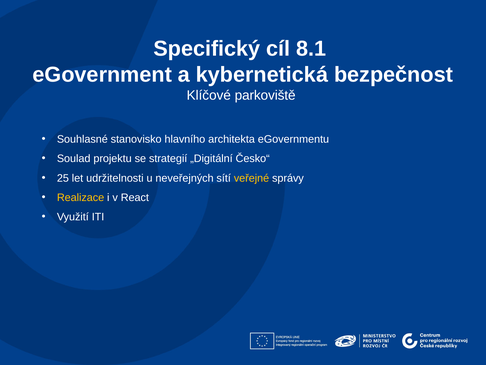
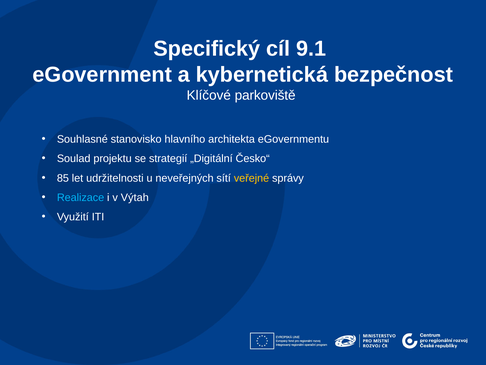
8.1: 8.1 -> 9.1
25: 25 -> 85
Realizace colour: yellow -> light blue
React: React -> Výtah
